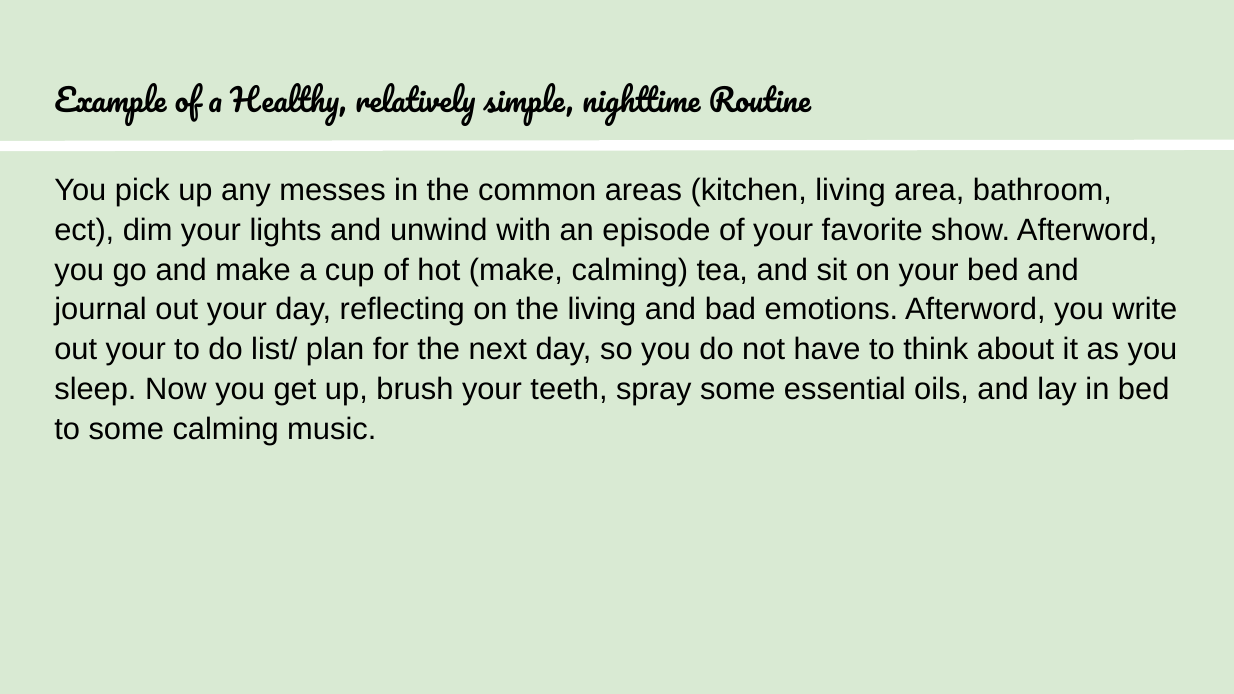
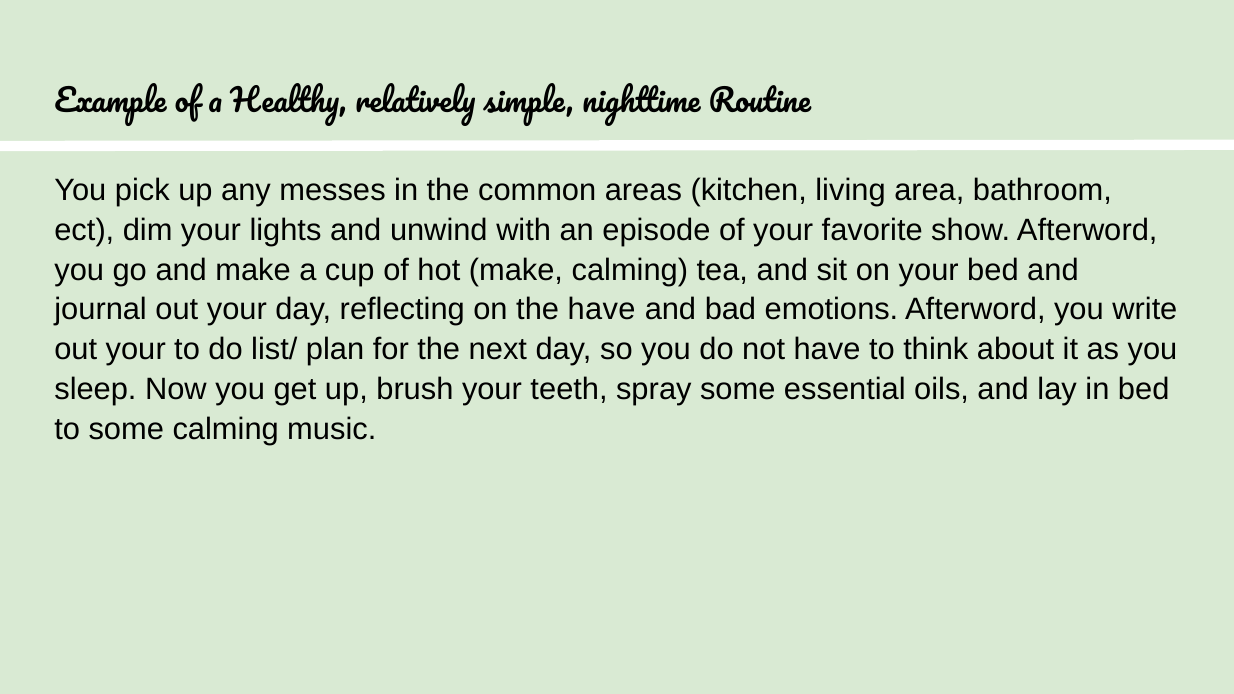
the living: living -> have
